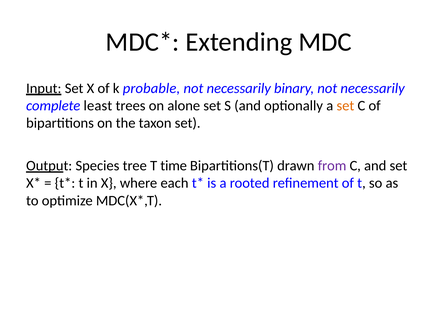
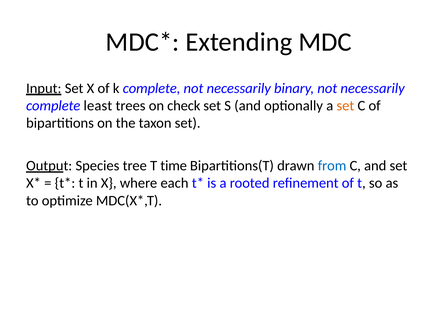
k probable: probable -> complete
alone: alone -> check
from colour: purple -> blue
